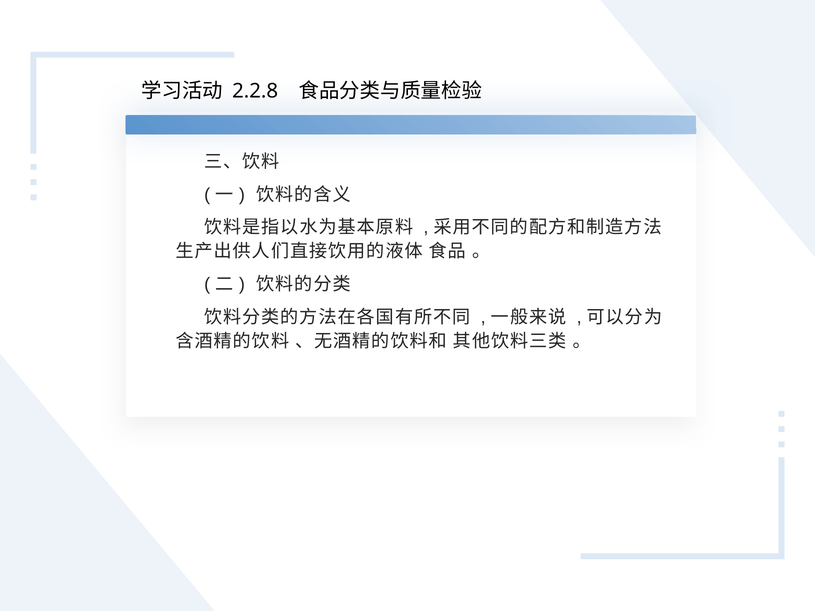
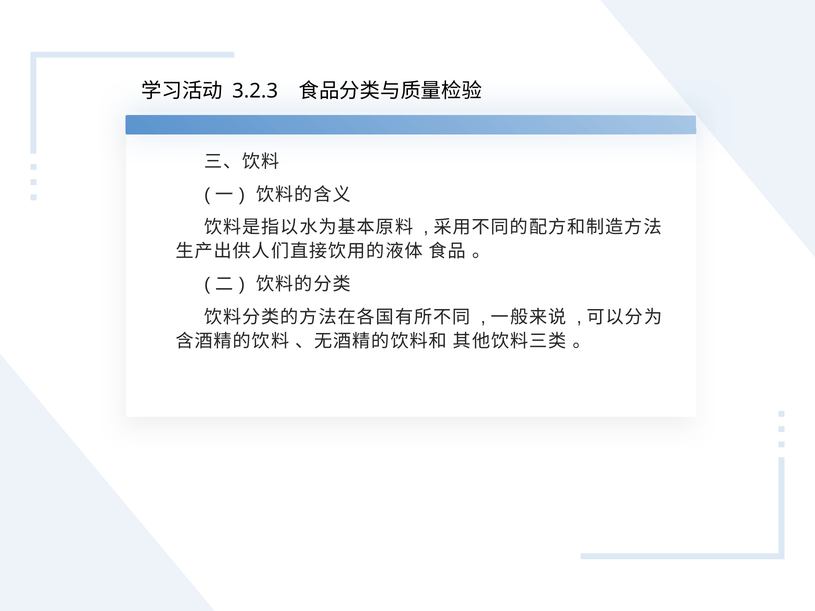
2.2.8: 2.2.8 -> 3.2.3
